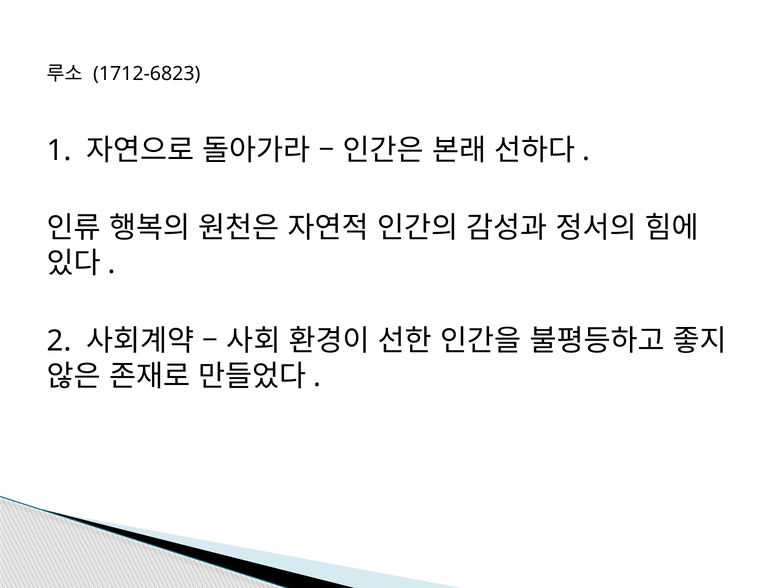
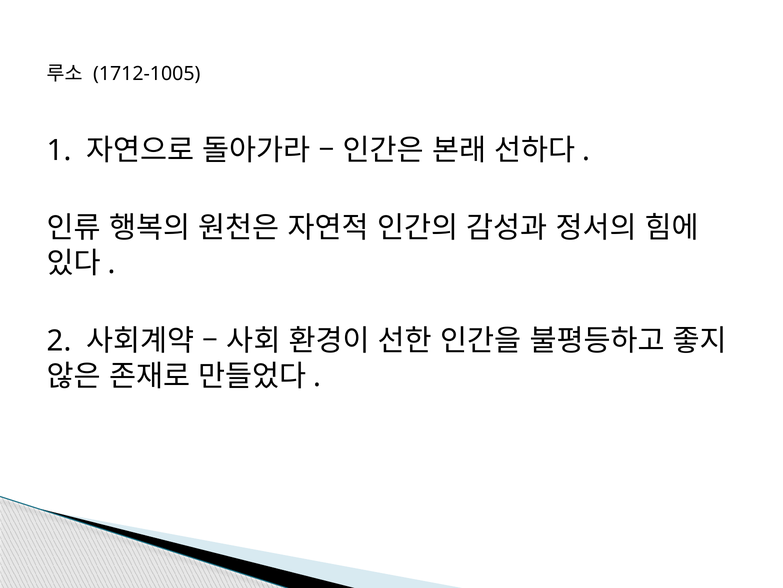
1712-6823: 1712-6823 -> 1712-1005
